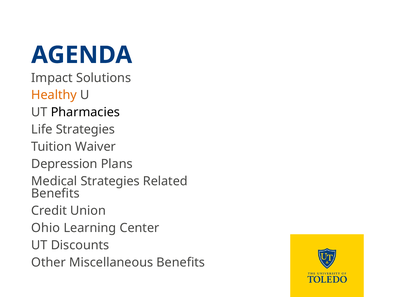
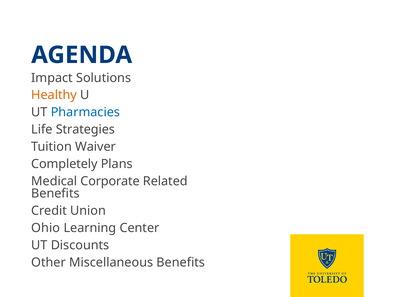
Pharmacies colour: black -> blue
Depression: Depression -> Completely
Medical Strategies: Strategies -> Corporate
